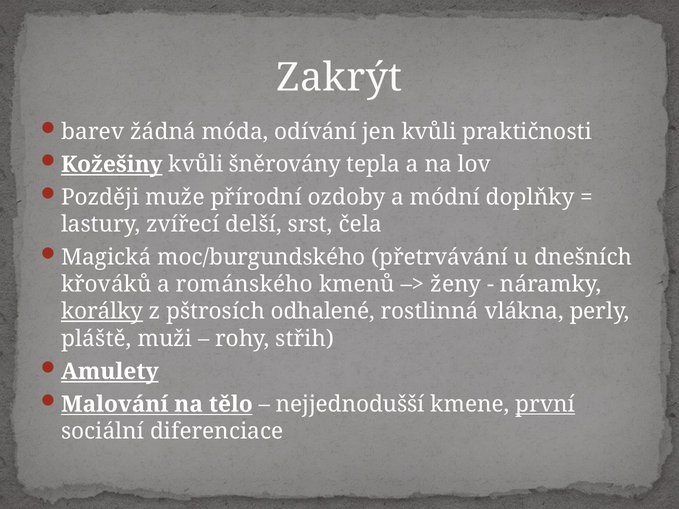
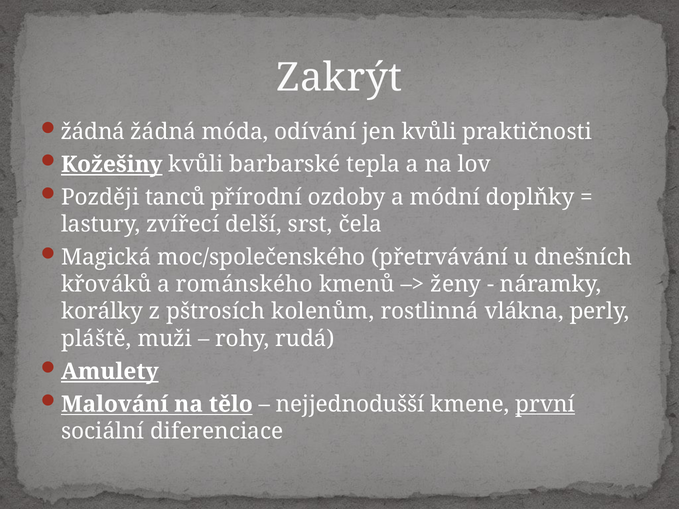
barev at (93, 132): barev -> žádná
šněrovány: šněrovány -> barbarské
muže: muže -> tanců
moc/burgundského: moc/burgundského -> moc/společenského
korálky underline: present -> none
odhalené: odhalené -> kolenům
střih: střih -> rudá
